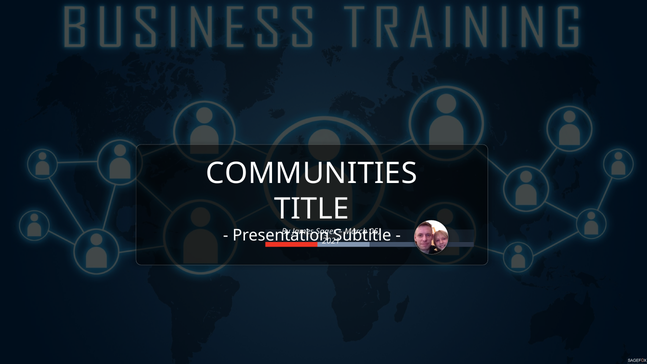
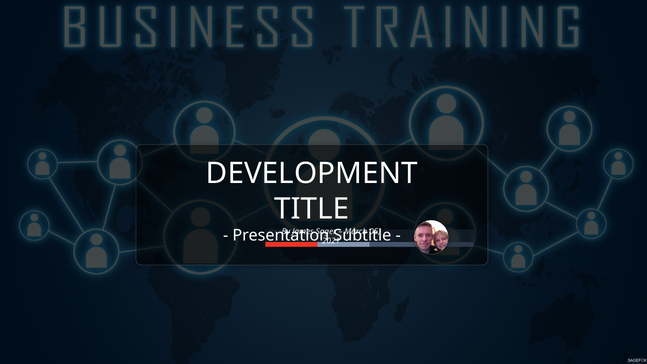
COMMUNITIES: COMMUNITIES -> DEVELOPMENT
